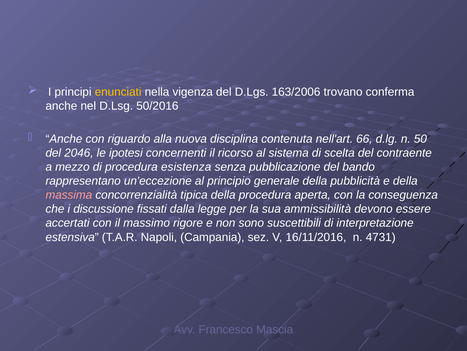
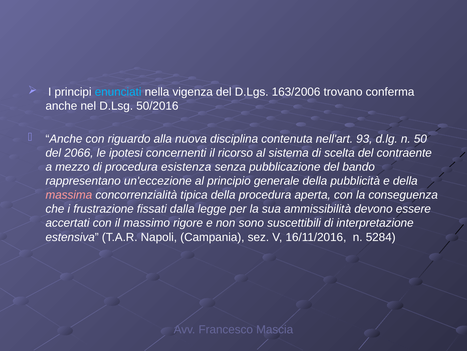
enunciati colour: yellow -> light blue
66: 66 -> 93
2046: 2046 -> 2066
discussione: discussione -> frustrazione
4731: 4731 -> 5284
